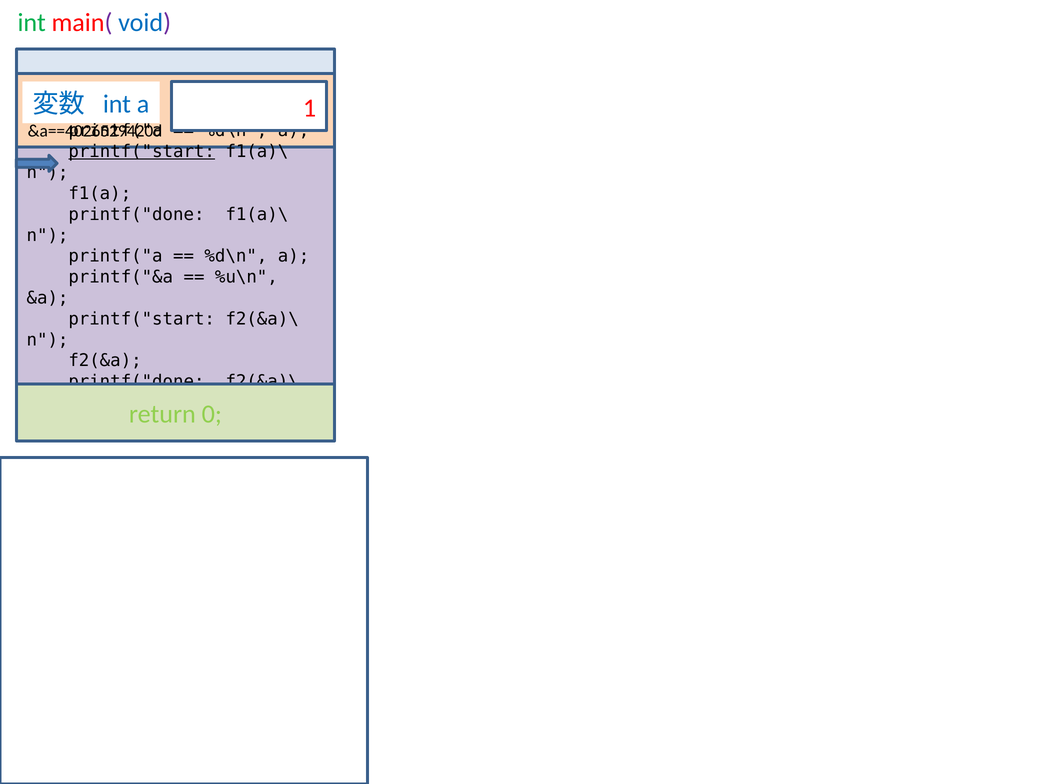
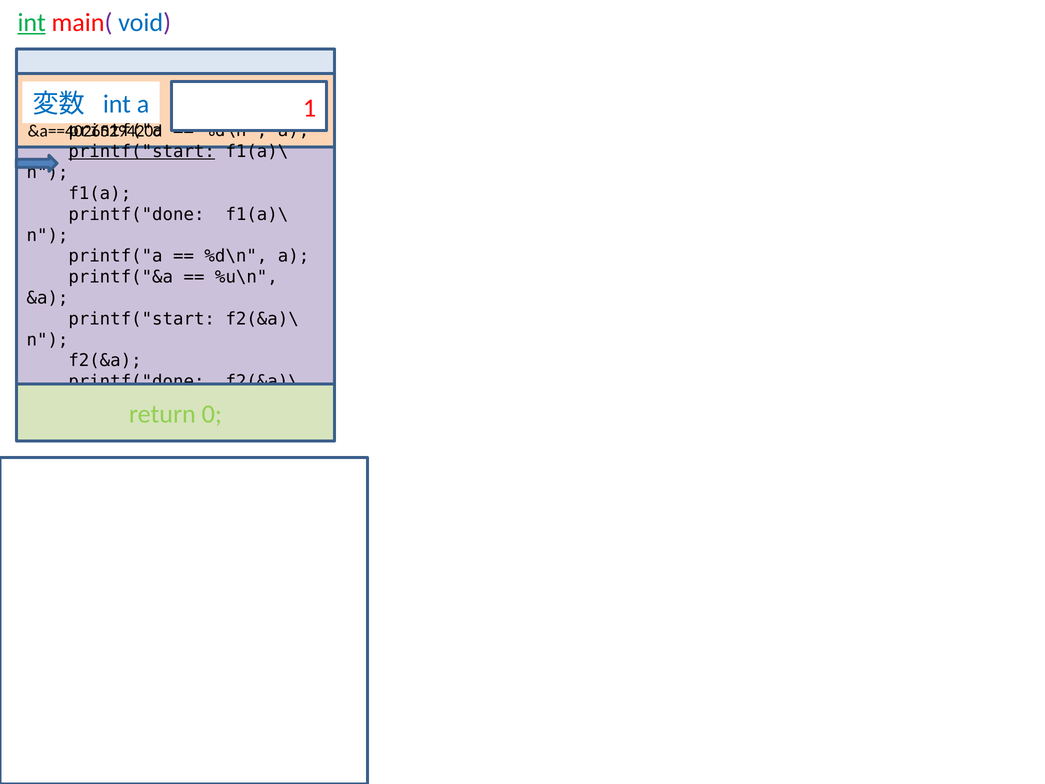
int at (32, 23) underline: none -> present
